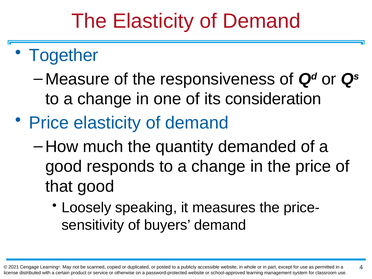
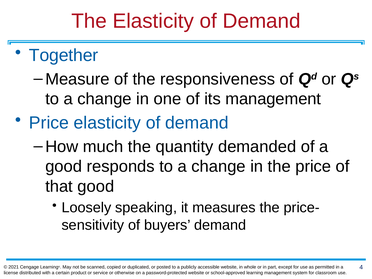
its consideration: consideration -> management
